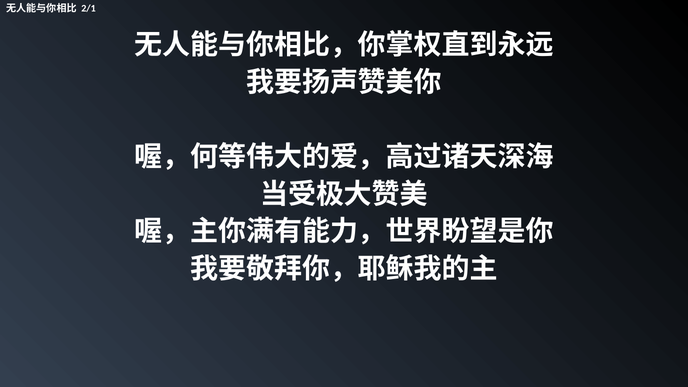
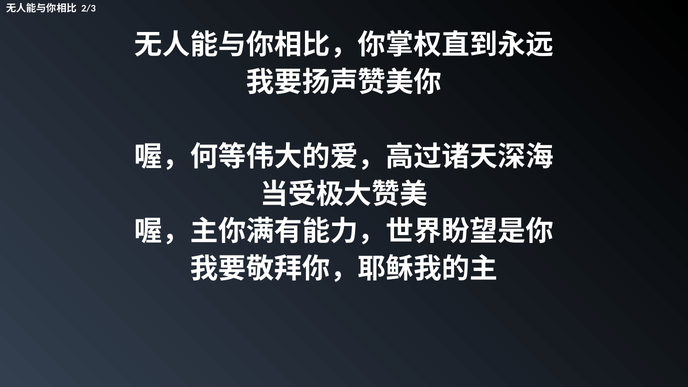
2/1: 2/1 -> 2/3
